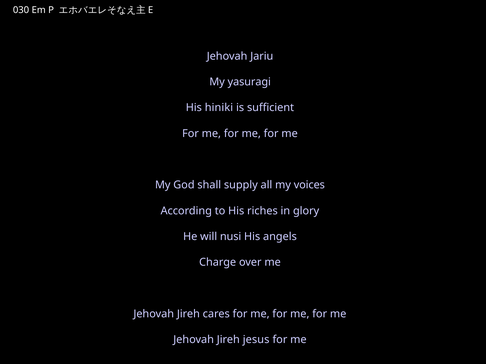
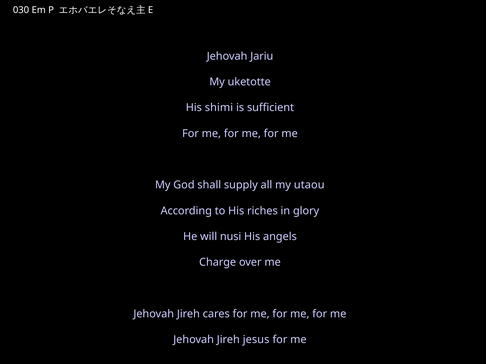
yasuragi: yasuragi -> uketotte
hiniki: hiniki -> shimi
voices: voices -> utaou
